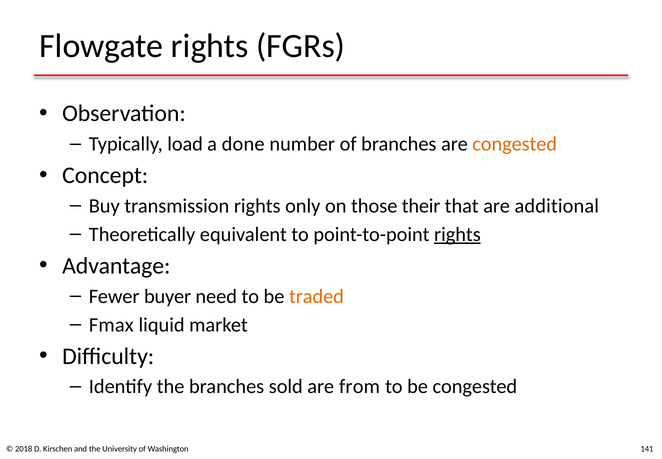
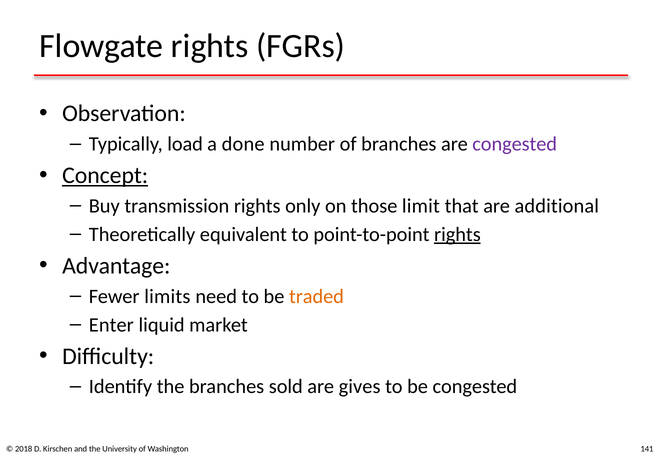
congested at (515, 144) colour: orange -> purple
Concept underline: none -> present
their: their -> limit
buyer: buyer -> limits
Fmax: Fmax -> Enter
from: from -> gives
